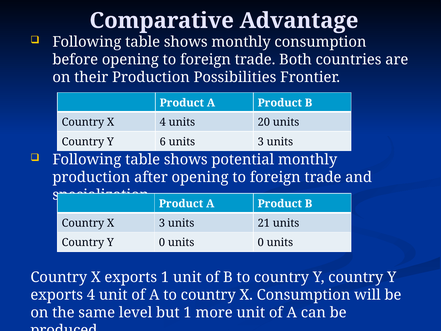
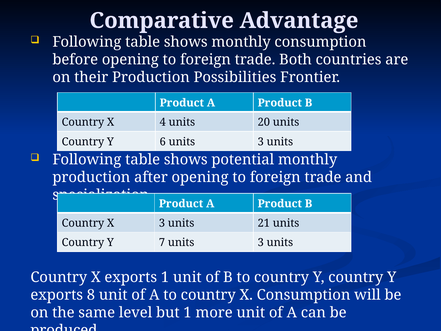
Y 0: 0 -> 7
0 at (261, 242): 0 -> 3
exports 4: 4 -> 8
